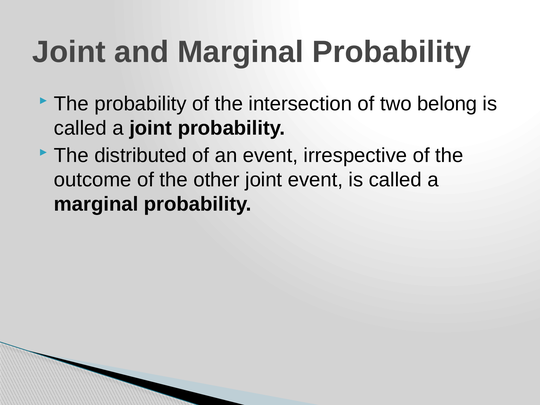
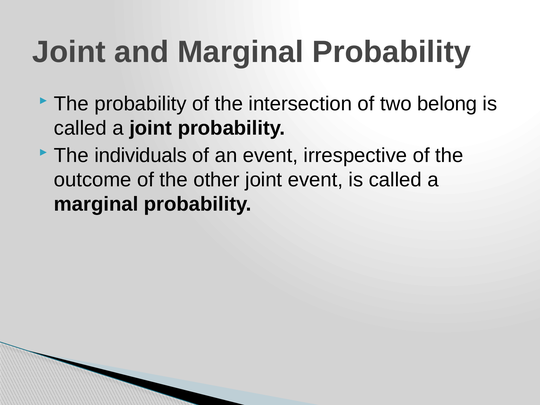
distributed: distributed -> individuals
